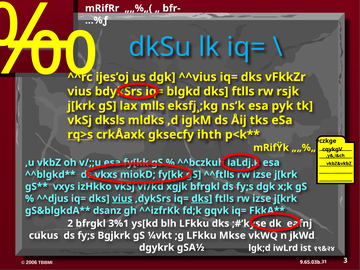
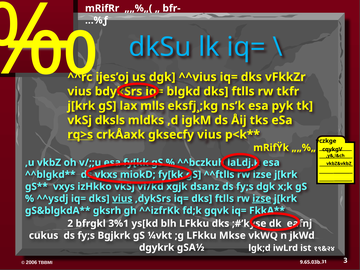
rsjk: rsjk -> tkfr
gksecfy ihth: ihth -> vius
bfrgkl at (205, 187): bfrgkl -> dsanz
^^djus: ^^djus -> ^^ysdj
dks at (202, 199) underline: present -> none
izse at (262, 199) underline: none -> present
dsanz: dsanz -> gksrh
